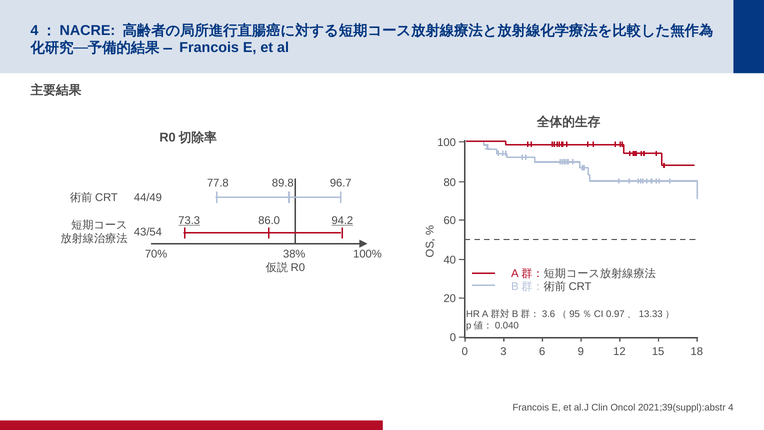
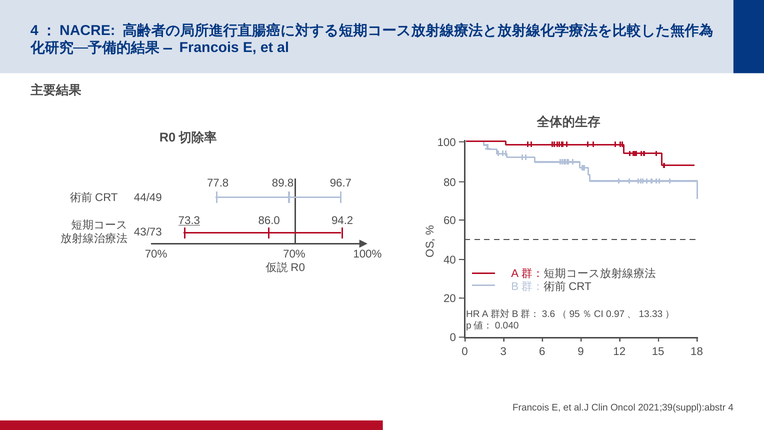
94.2 underline: present -> none
43/54: 43/54 -> 43/73
70% 38%: 38% -> 70%
